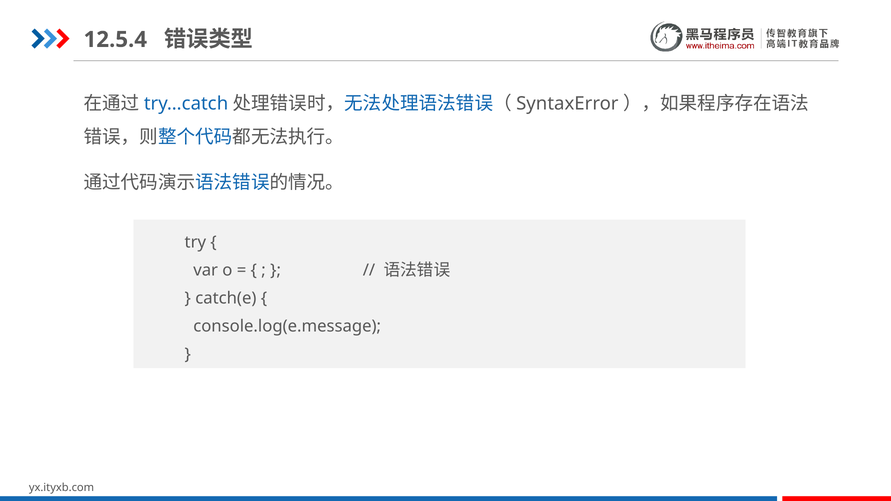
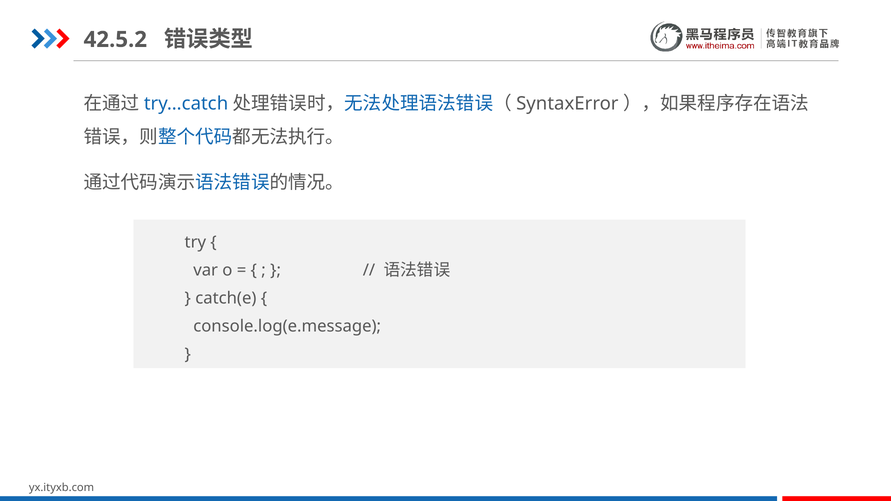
12.5.4: 12.5.4 -> 42.5.2
